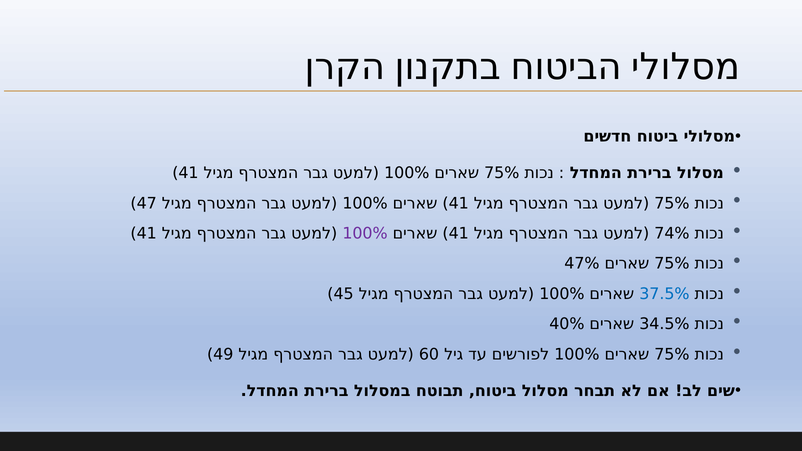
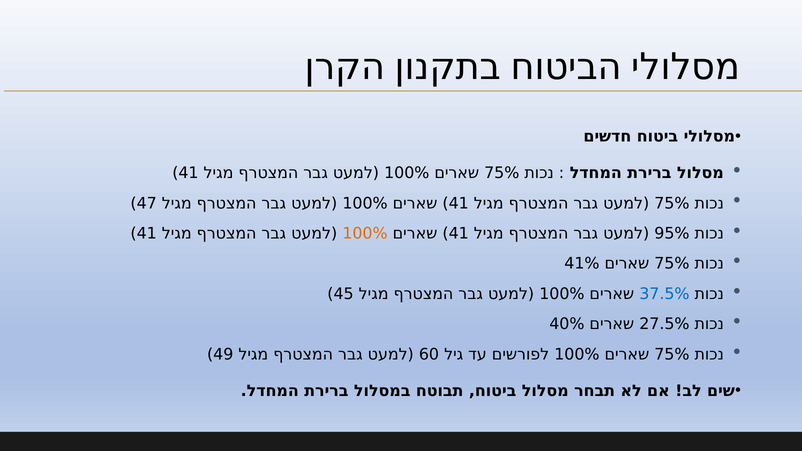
100% at (365, 234) colour: purple -> orange
74%: 74% -> 95%
47%: 47% -> 41%
34.5%: 34.5% -> 27.5%
